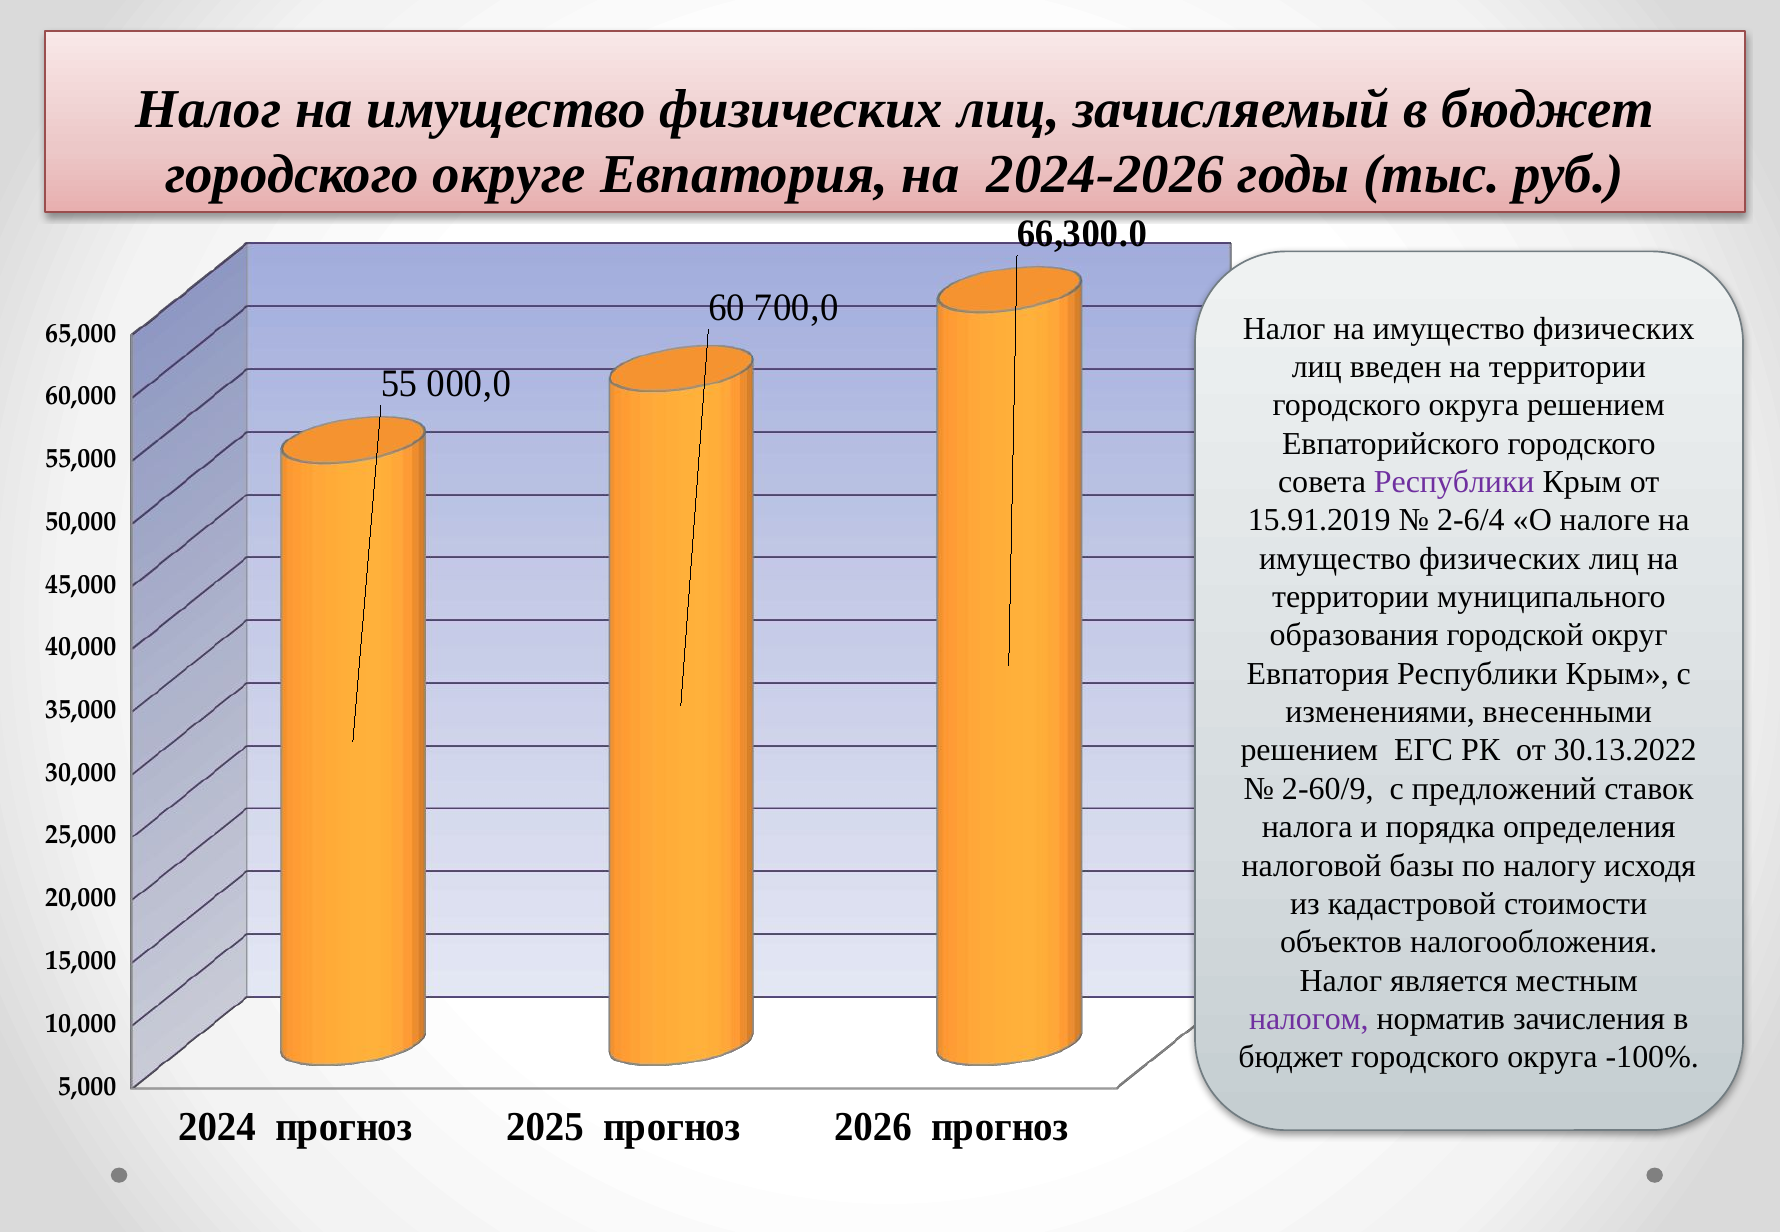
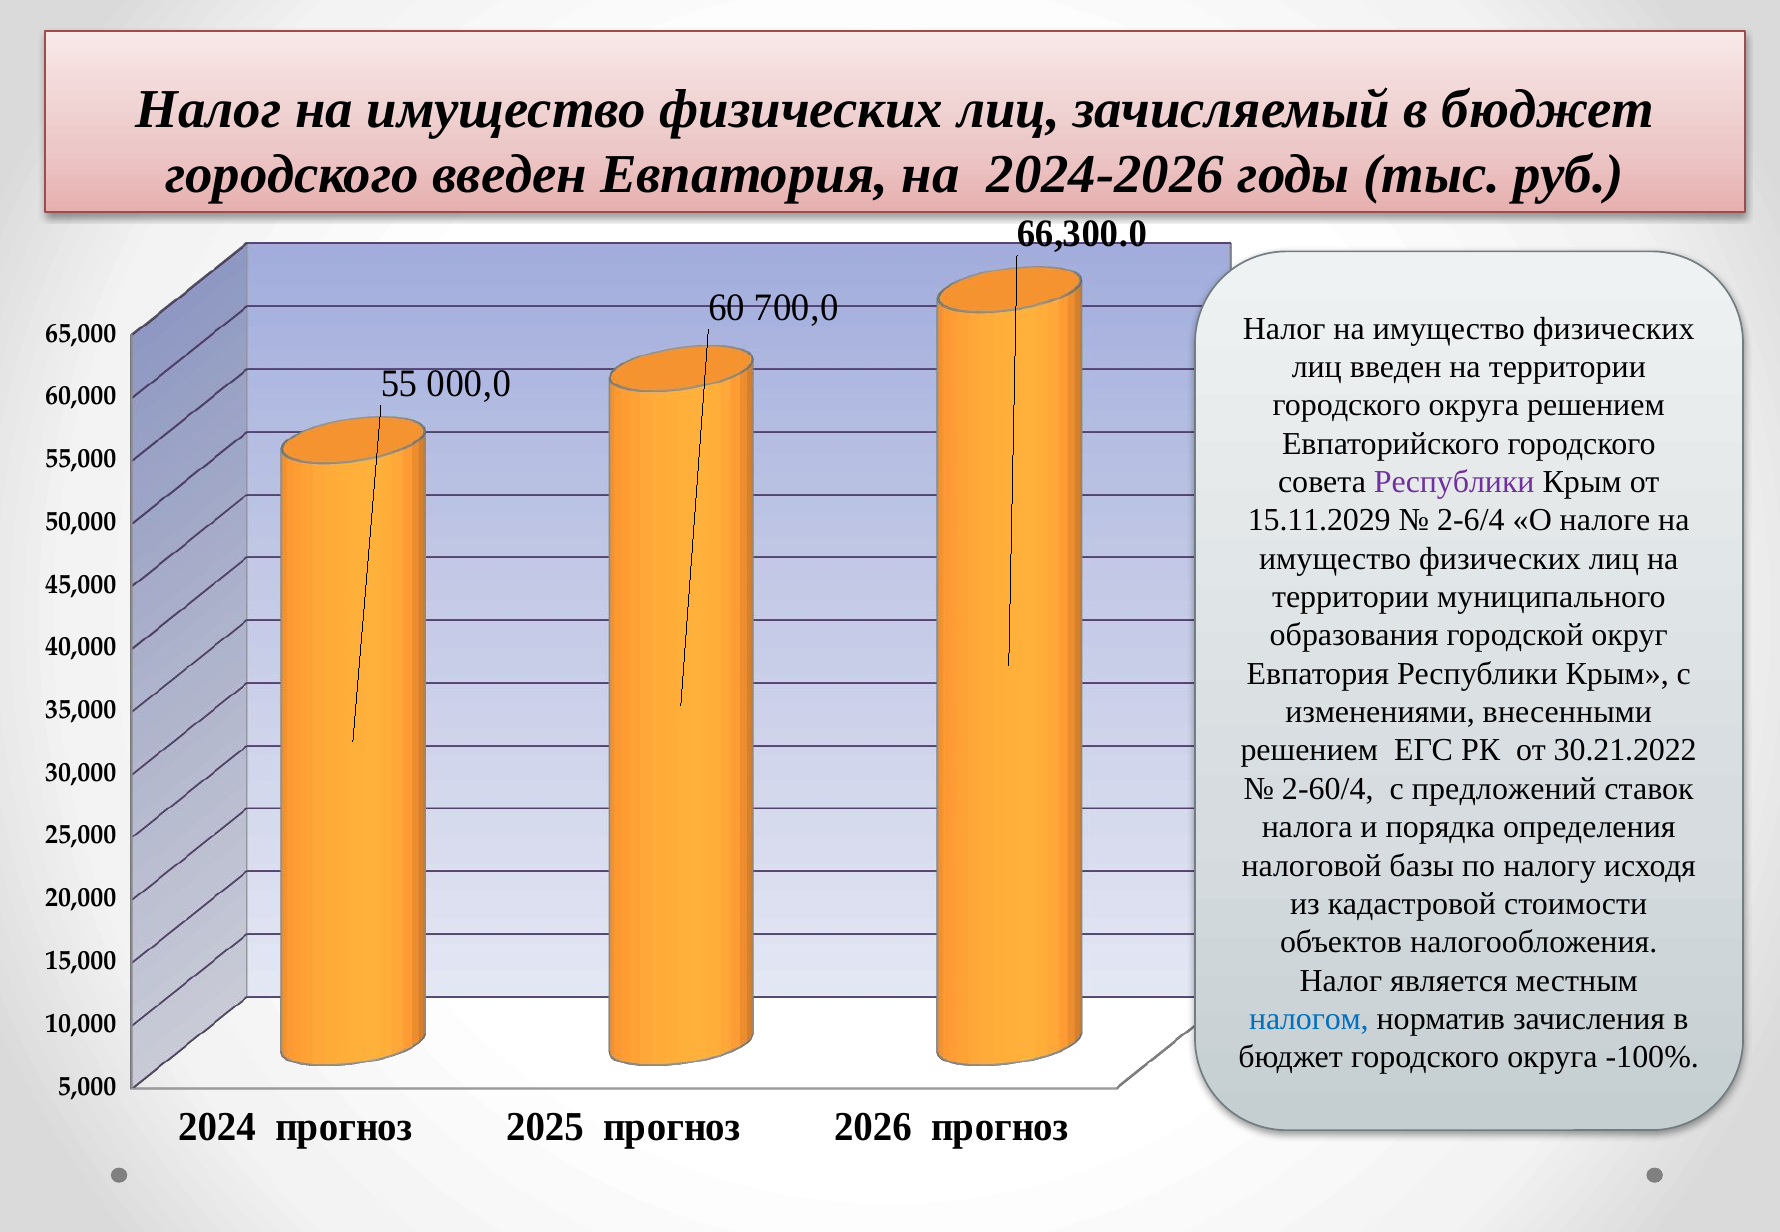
городского округе: округе -> введен
15.91.2019: 15.91.2019 -> 15.11.2029
30.13.2022: 30.13.2022 -> 30.21.2022
2-60/9: 2-60/9 -> 2-60/4
налогом colour: purple -> blue
